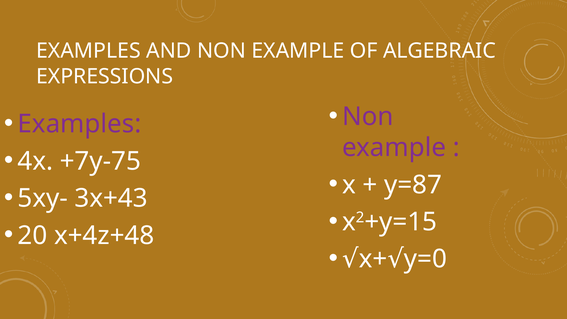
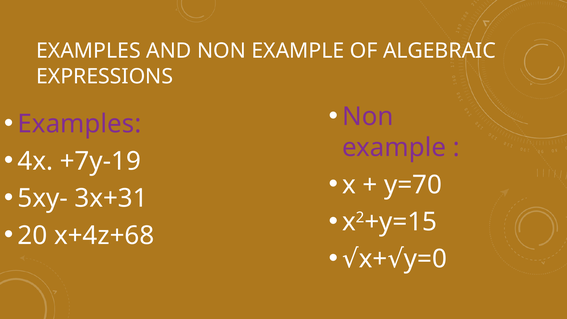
+7y-75: +7y-75 -> +7y-19
y=87: y=87 -> y=70
3x+43: 3x+43 -> 3x+31
x+4z+48: x+4z+48 -> x+4z+68
